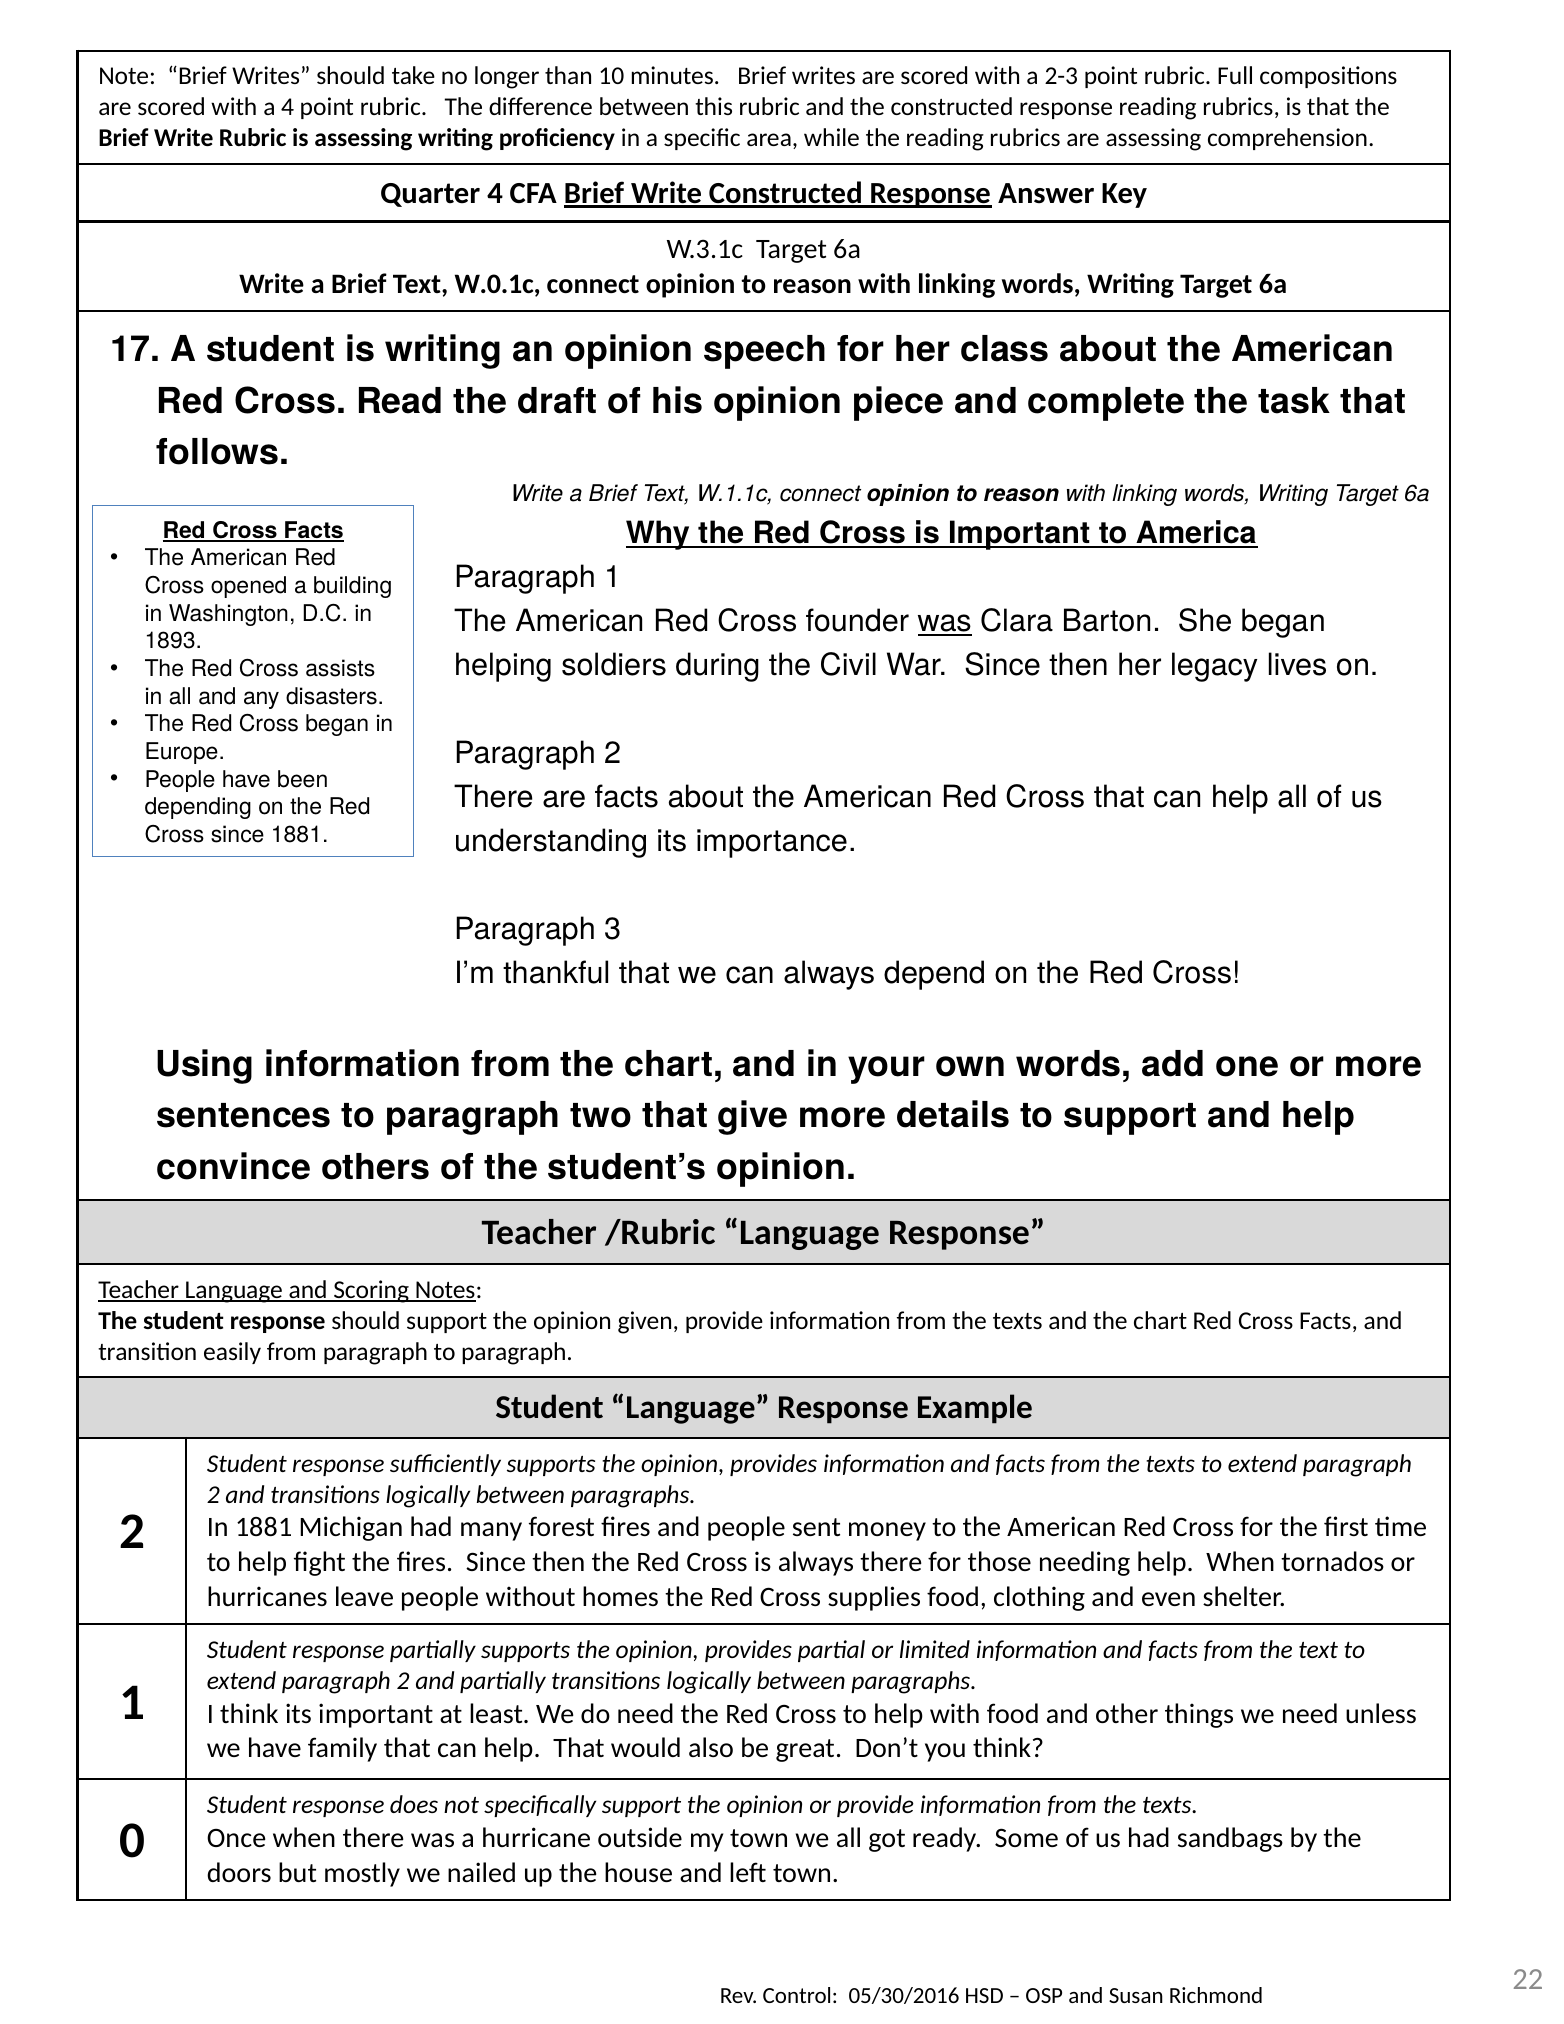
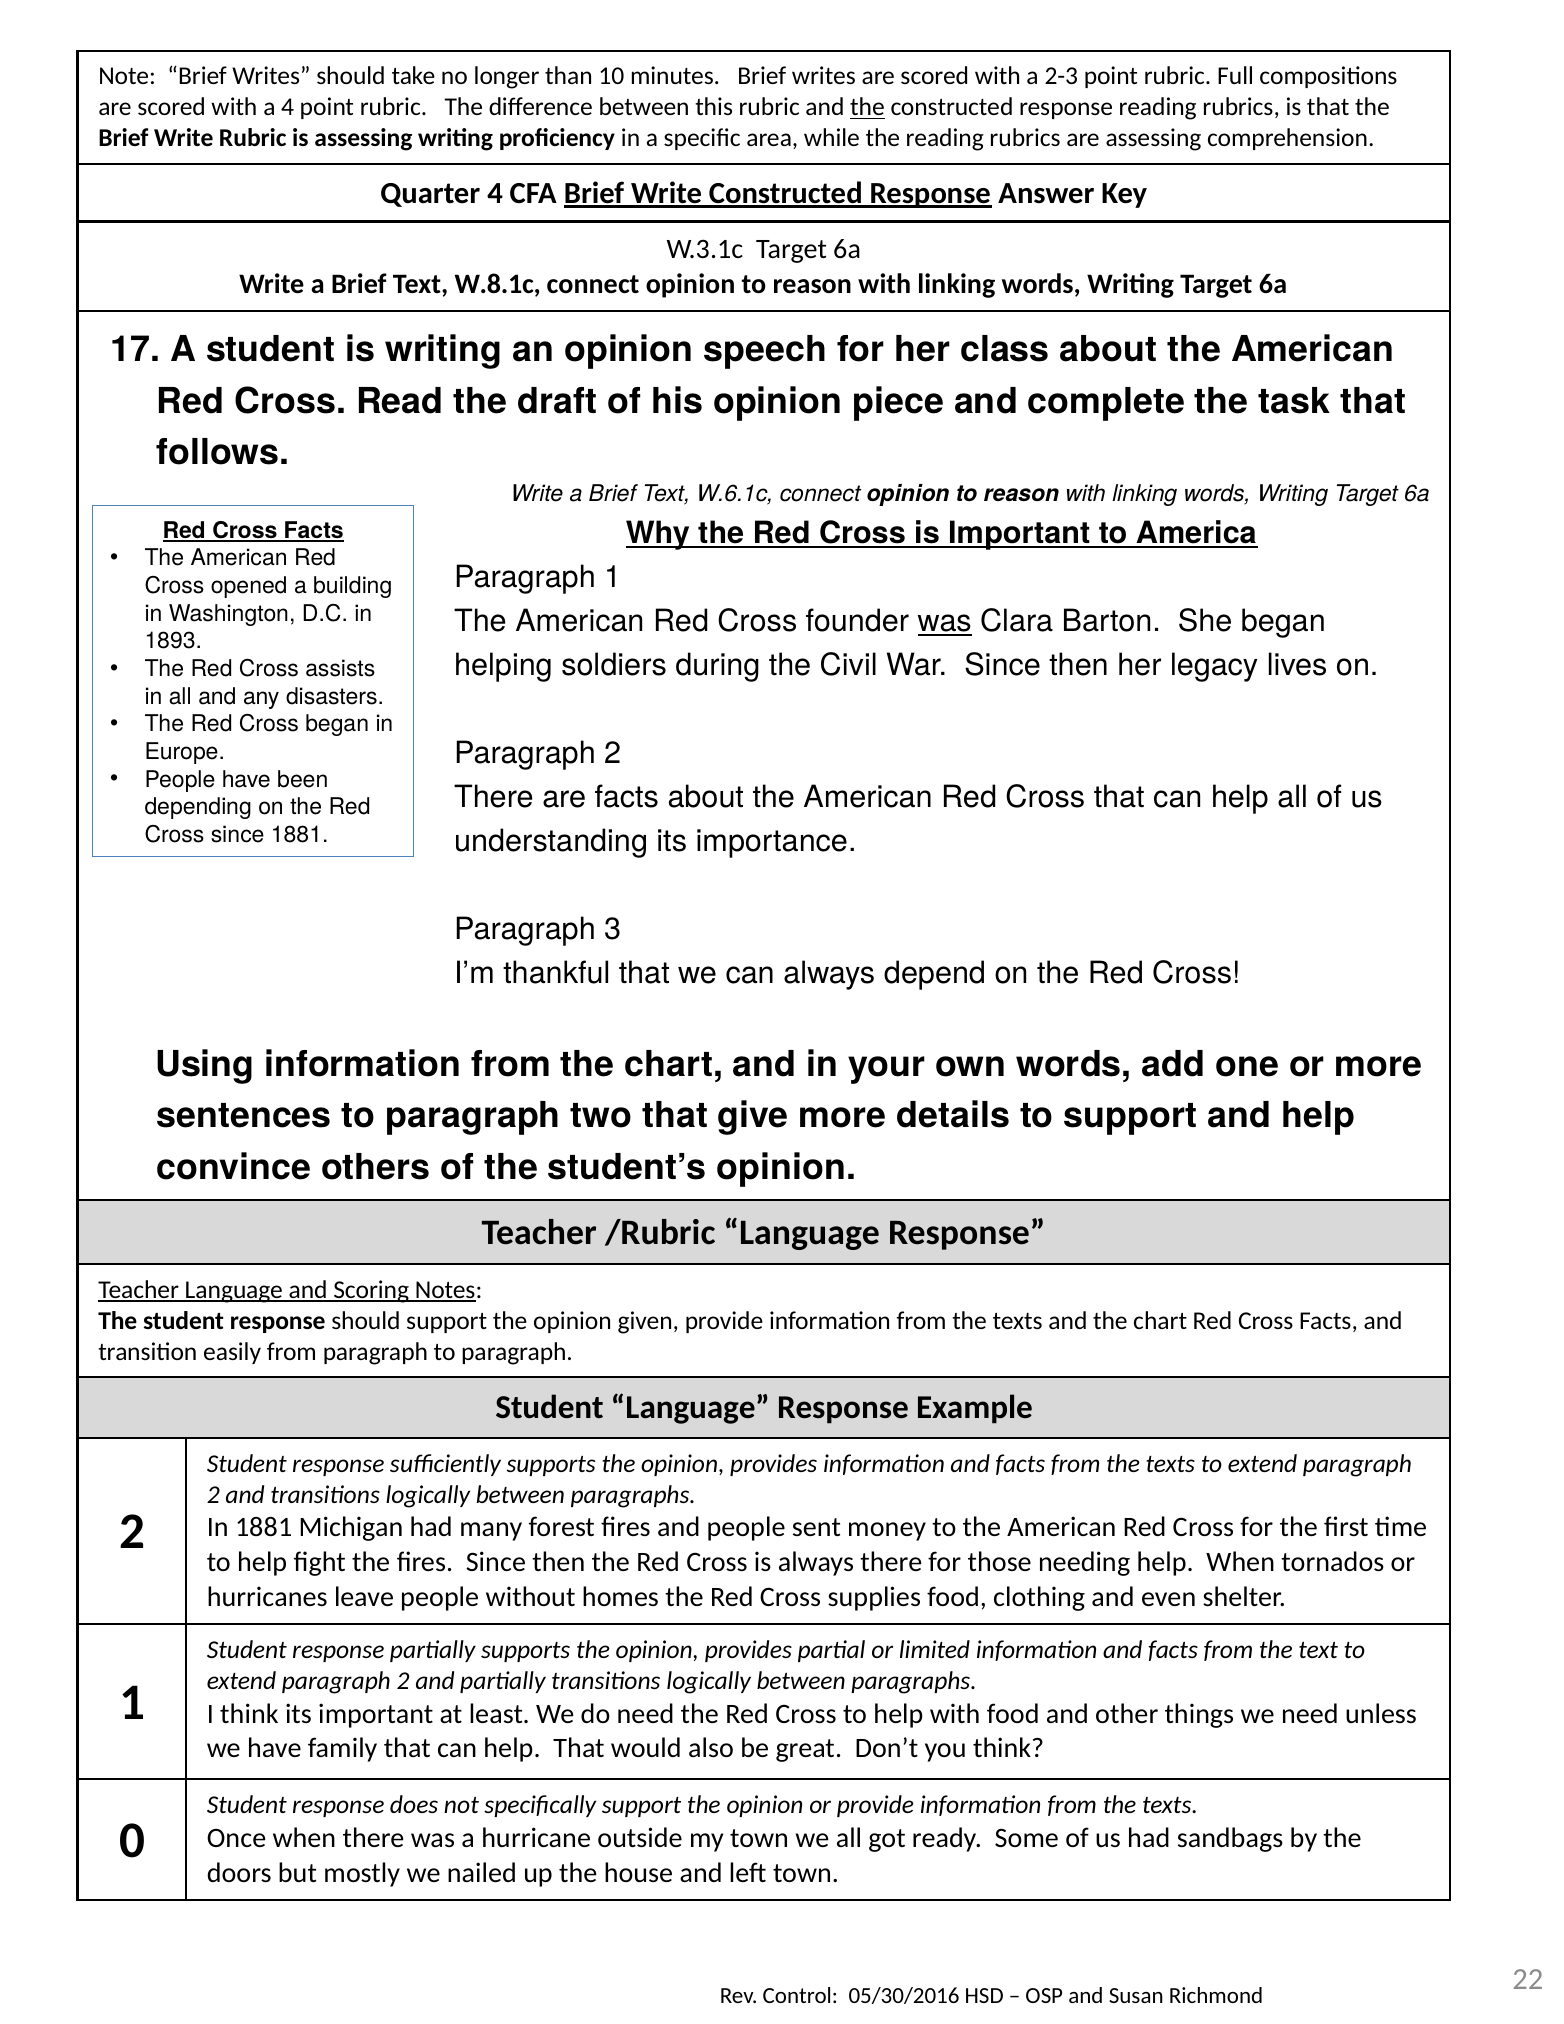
the at (867, 107) underline: none -> present
W.0.1c: W.0.1c -> W.8.1c
W.1.1c: W.1.1c -> W.6.1c
